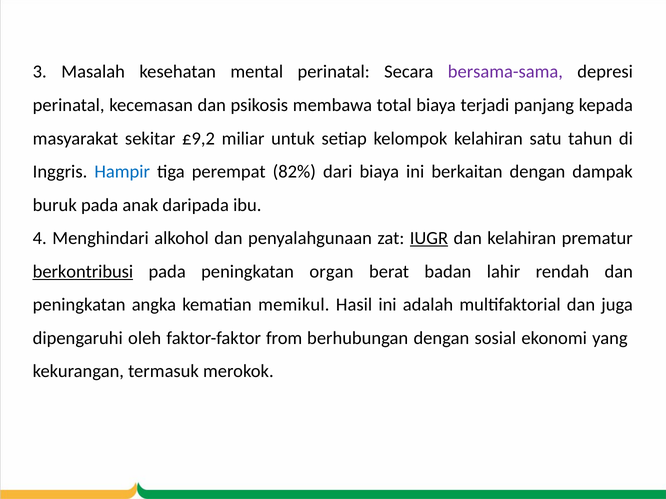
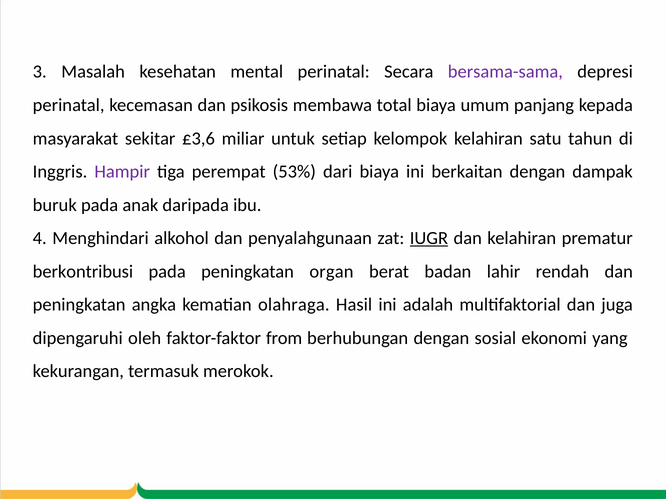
terjadi: terjadi -> umum
£9,2: £9,2 -> £3,6
Hampir colour: blue -> purple
82%: 82% -> 53%
berkontribusi underline: present -> none
memikul: memikul -> olahraga
